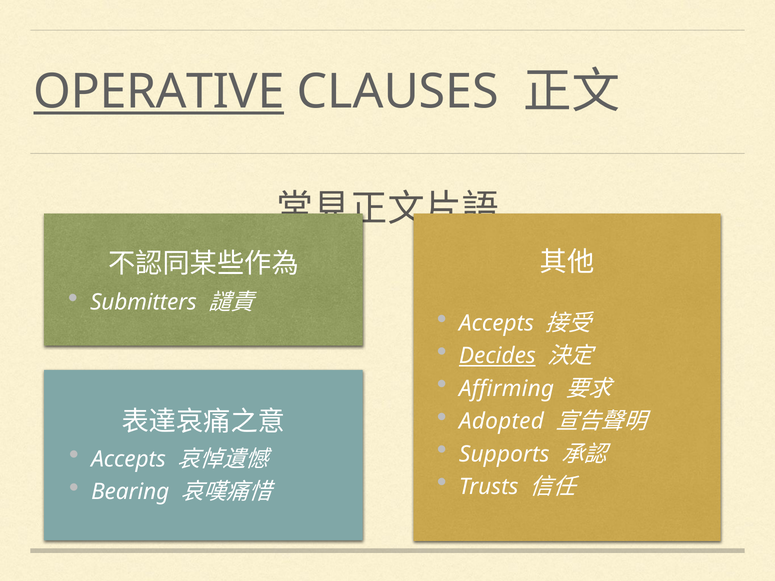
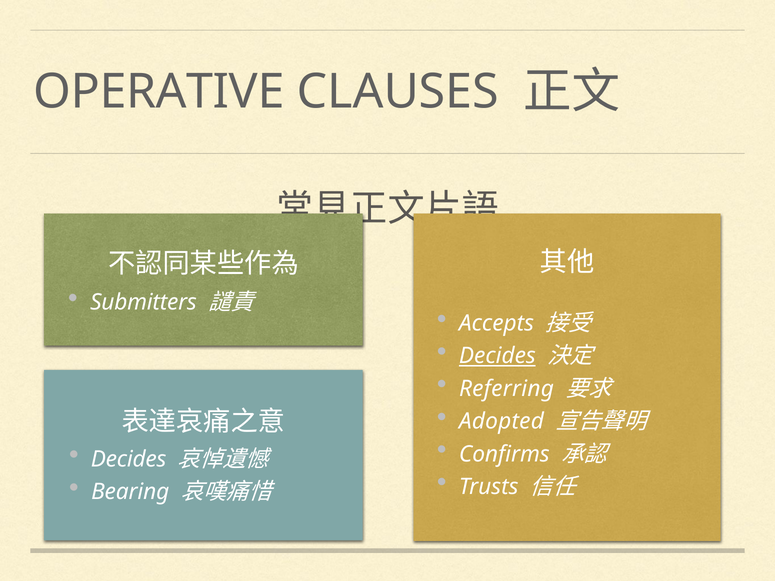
OPERATIVE underline: present -> none
Affirming: Affirming -> Referring
Supports: Supports -> Confirms
Accepts at (129, 459): Accepts -> Decides
